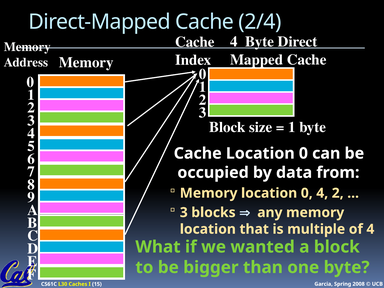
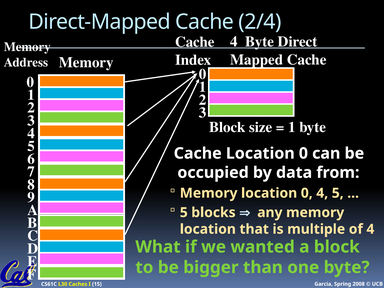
0 4 2: 2 -> 5
3 at (184, 213): 3 -> 5
